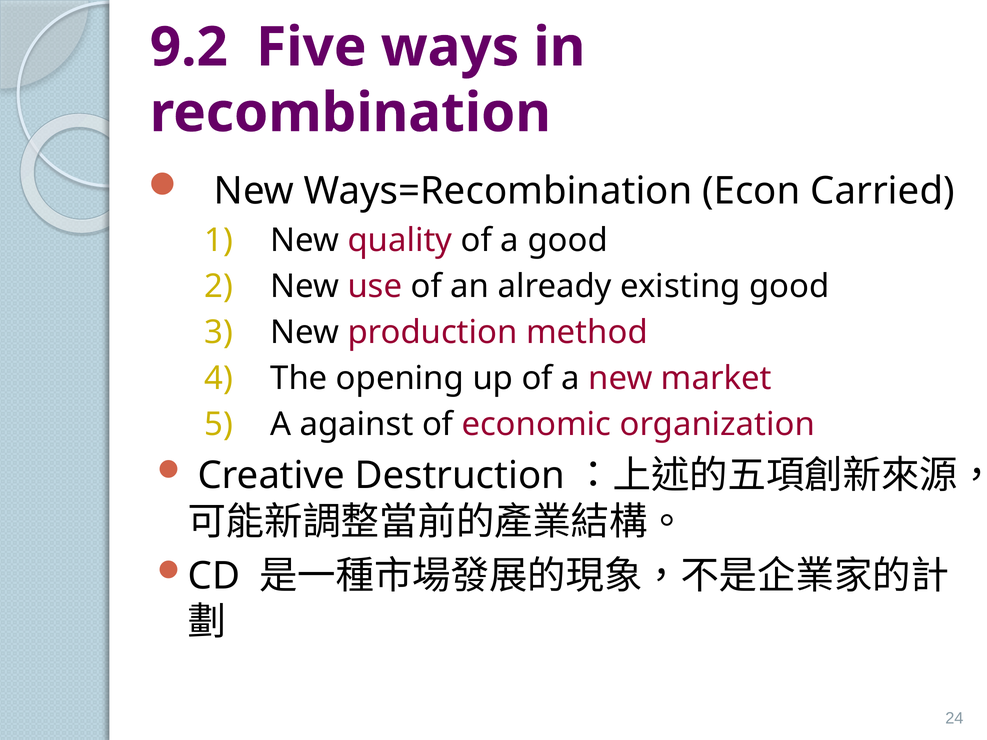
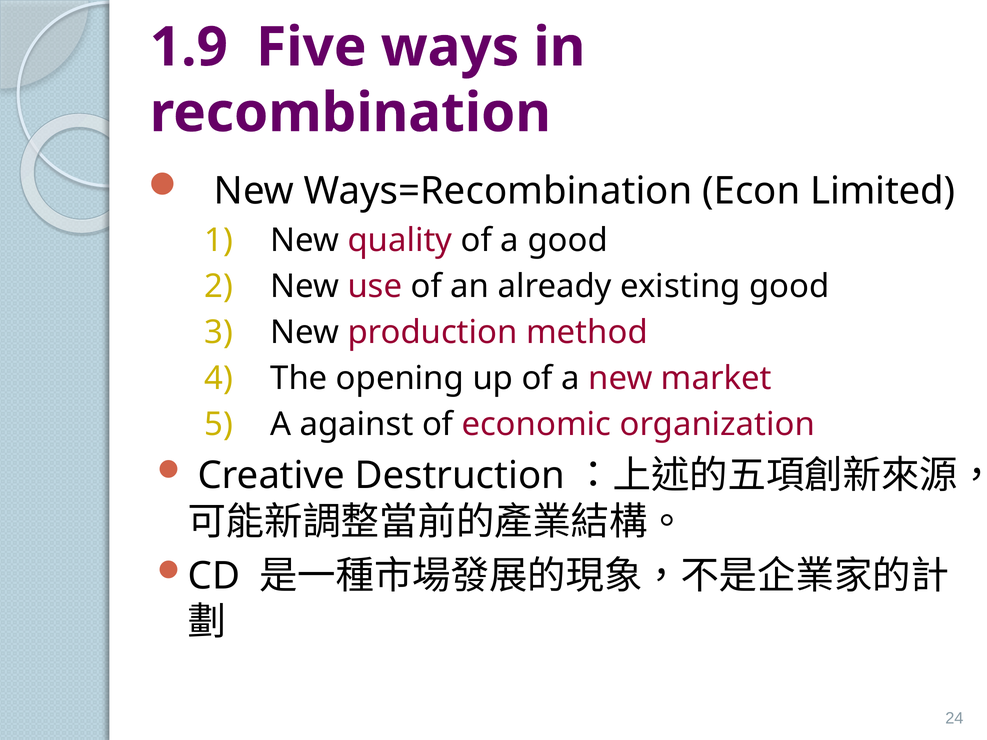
9.2: 9.2 -> 1.9
Carried: Carried -> Limited
